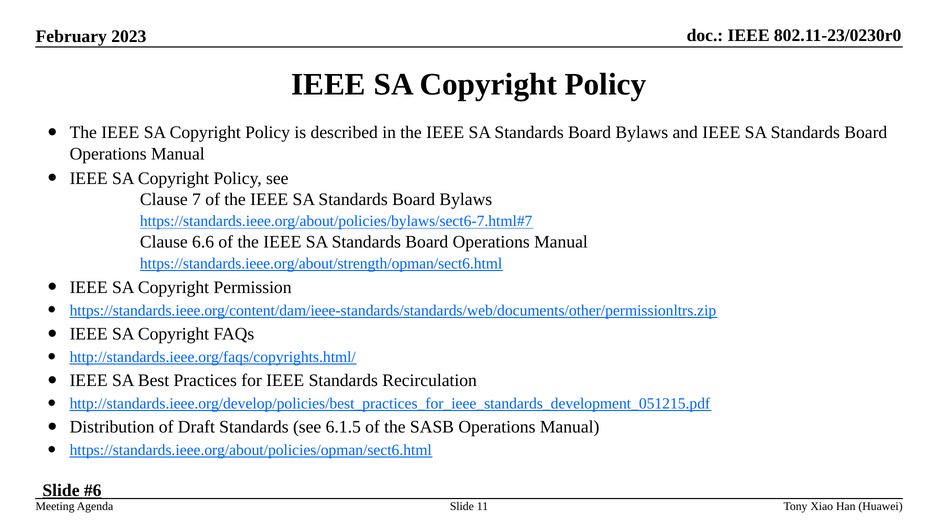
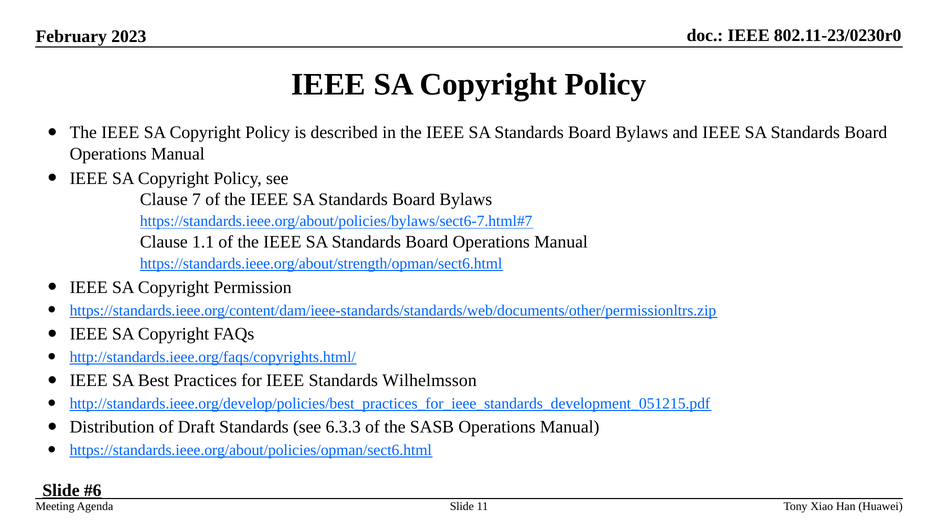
6.6: 6.6 -> 1.1
Recirculation: Recirculation -> Wilhelmsson
6.1.5: 6.1.5 -> 6.3.3
